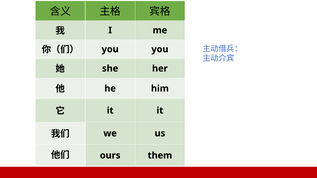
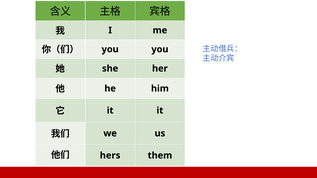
ours: ours -> hers
